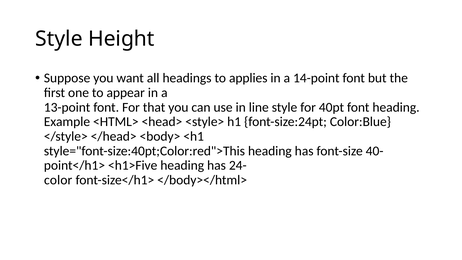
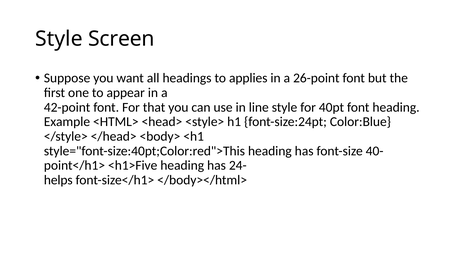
Height: Height -> Screen
14-point: 14-point -> 26-point
13-point: 13-point -> 42-point
color: color -> helps
